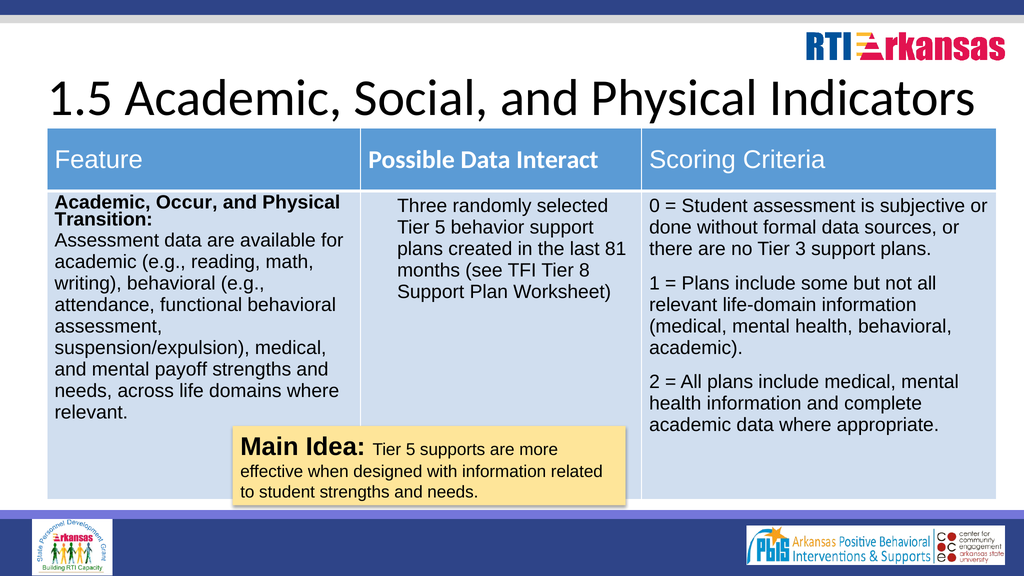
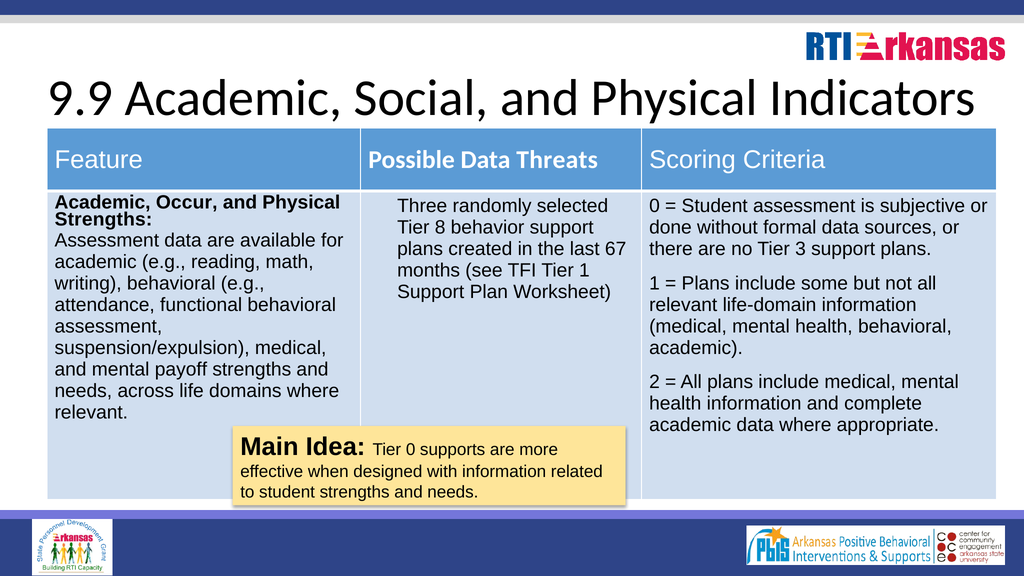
1.5: 1.5 -> 9.9
Interact: Interact -> Threats
Transition at (104, 220): Transition -> Strengths
5 at (440, 228): 5 -> 8
81: 81 -> 67
Tier 8: 8 -> 1
Idea Tier 5: 5 -> 0
